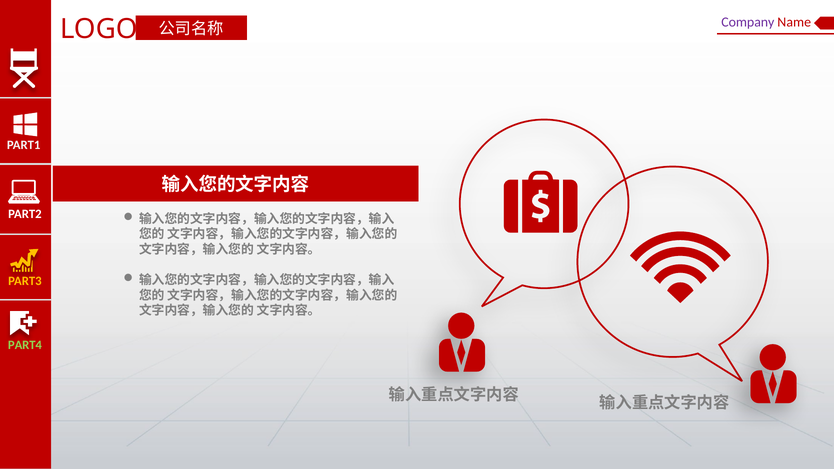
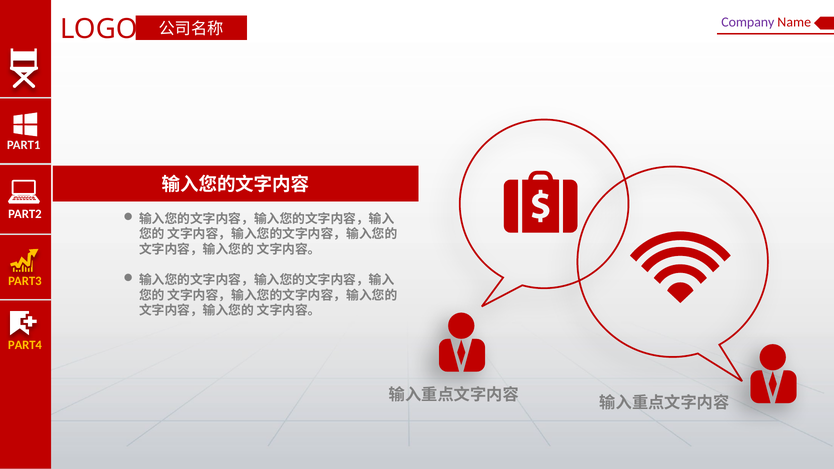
PART4 colour: light green -> yellow
